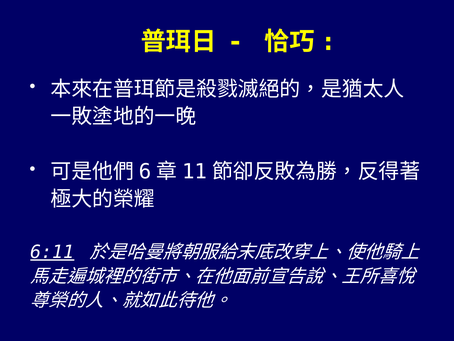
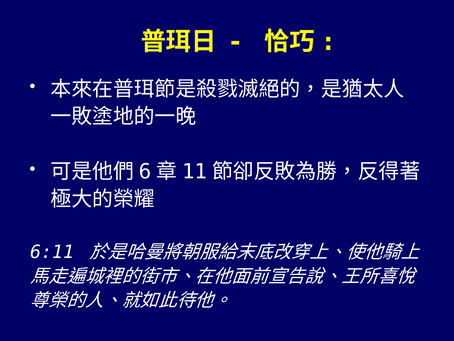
6:11 underline: present -> none
